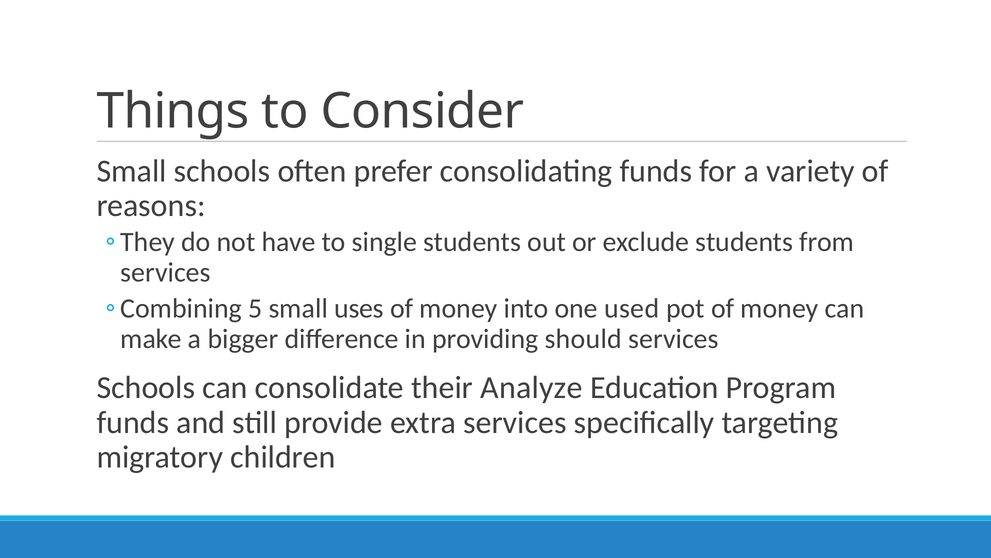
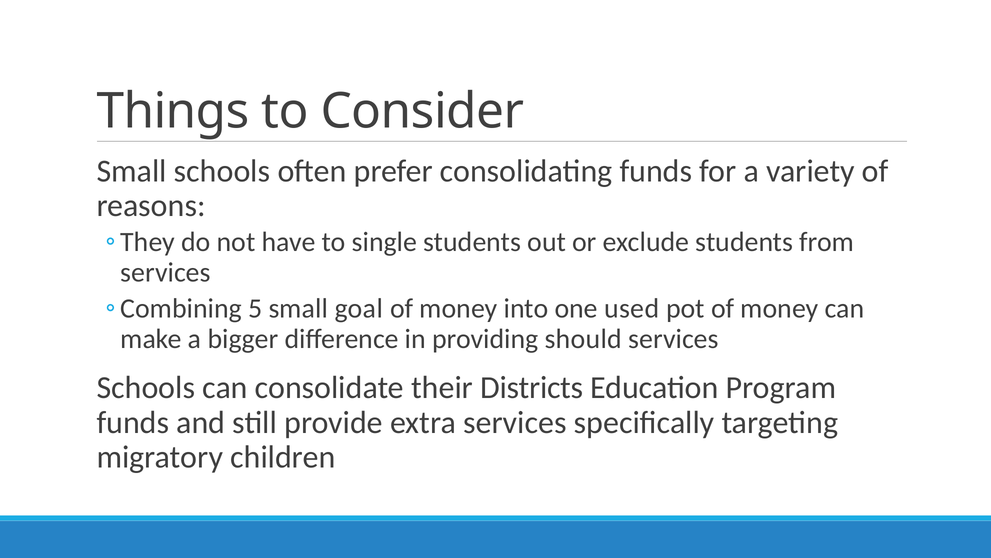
uses: uses -> goal
Analyze: Analyze -> Districts
